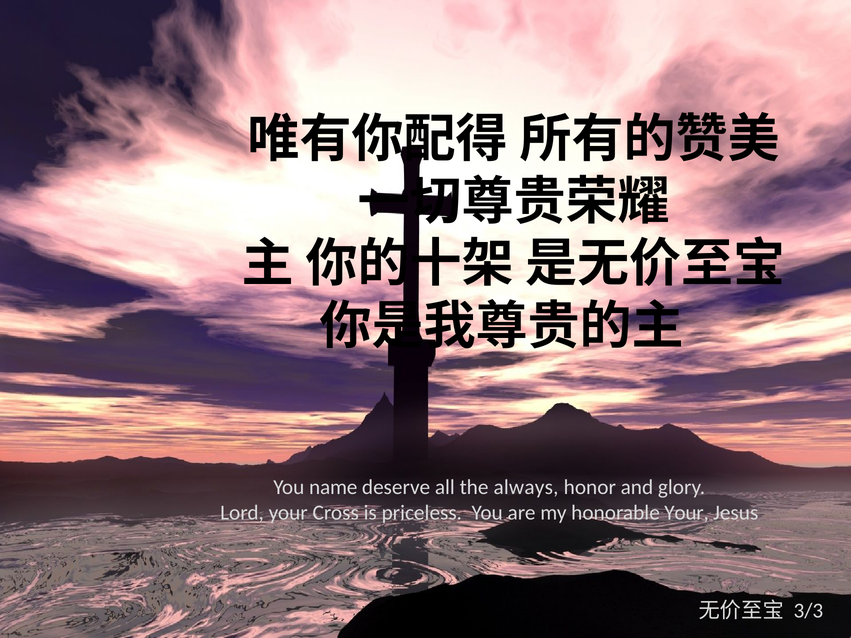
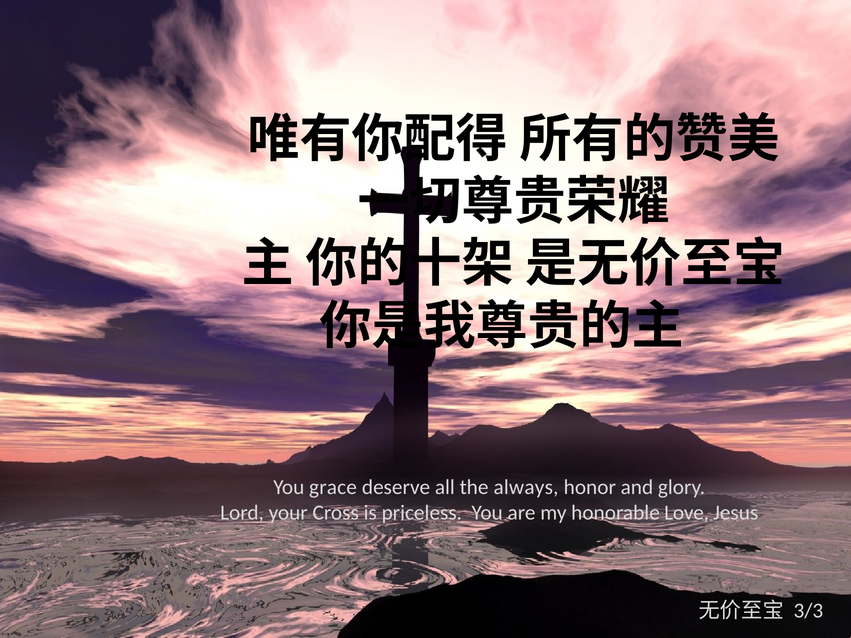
name: name -> grace
honorable Your: Your -> Love
